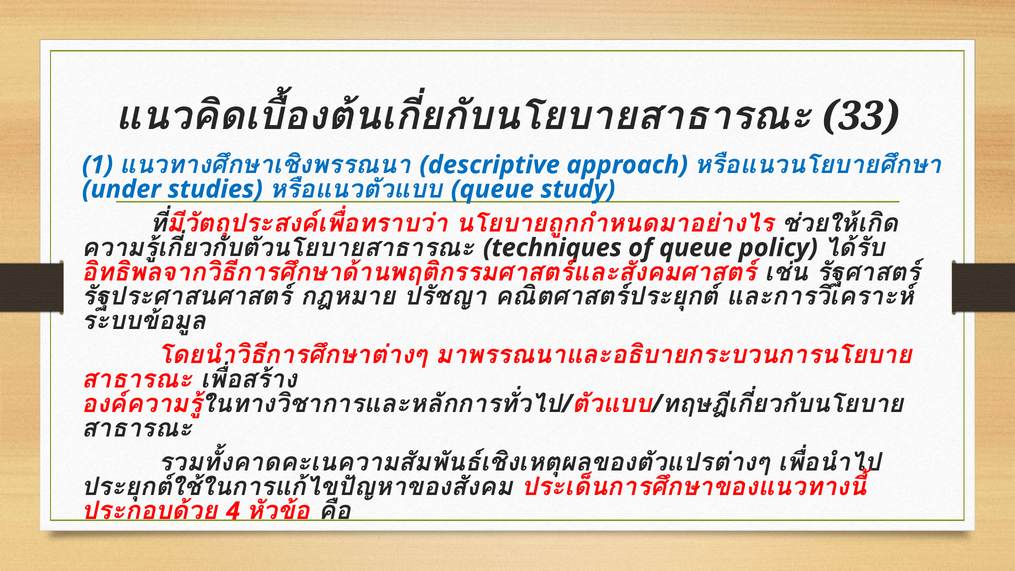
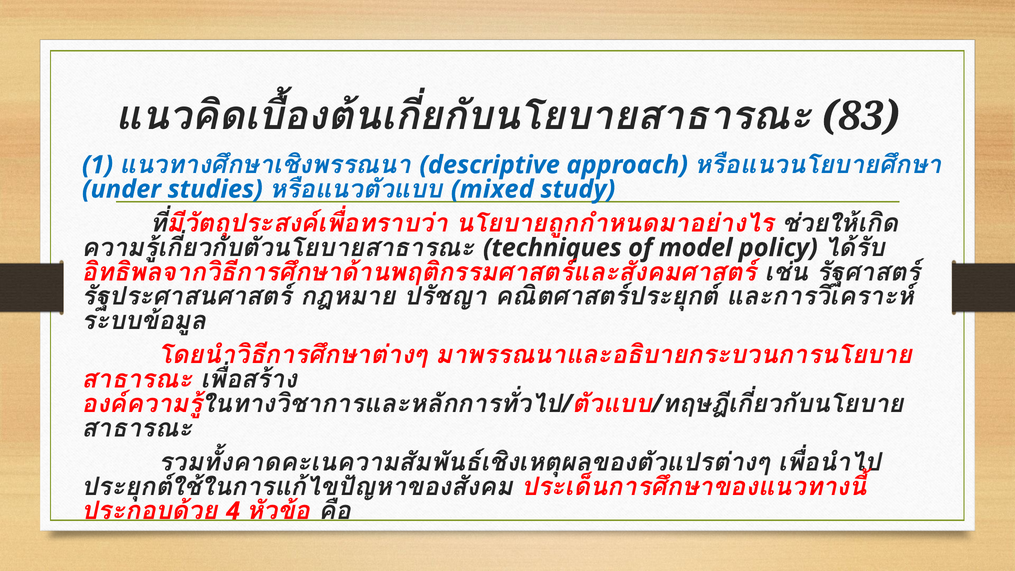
33: 33 -> 83
queue at (492, 189): queue -> mixed
of queue: queue -> model
